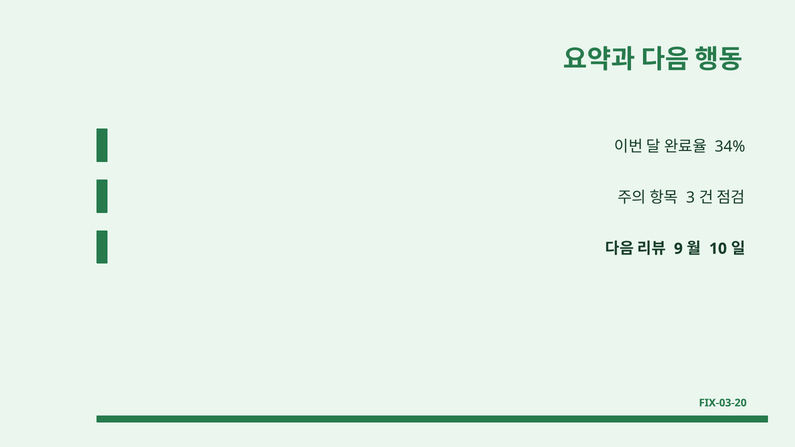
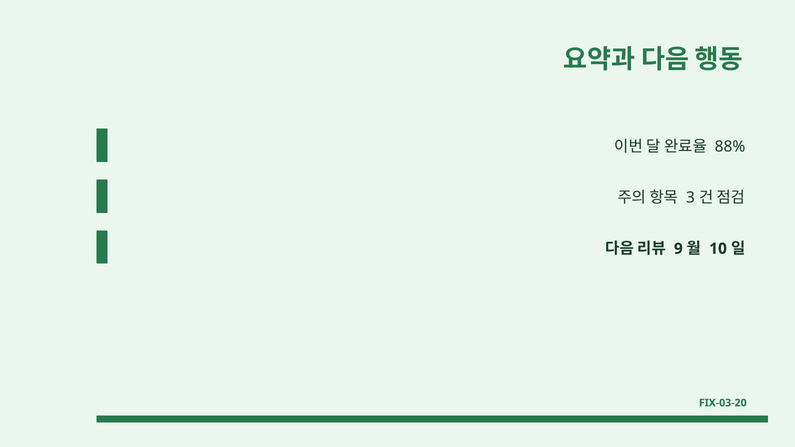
34%: 34% -> 88%
